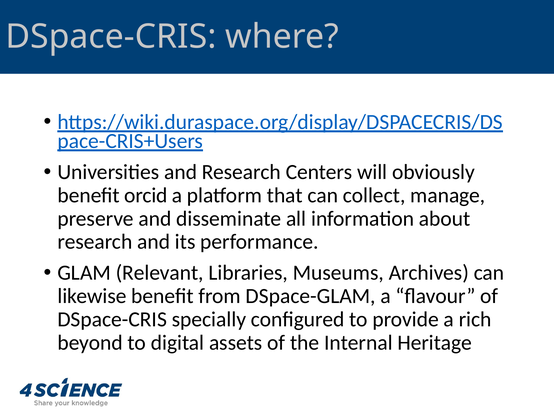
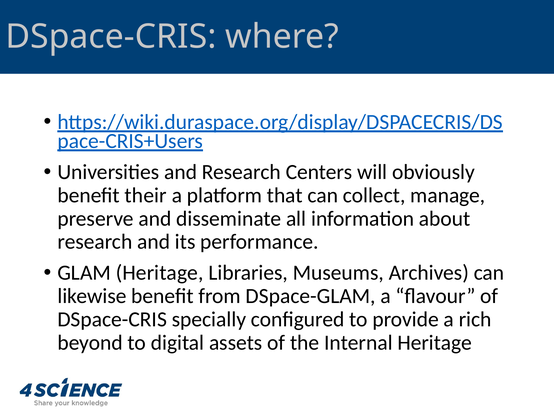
orcid: orcid -> their
GLAM Relevant: Relevant -> Heritage
